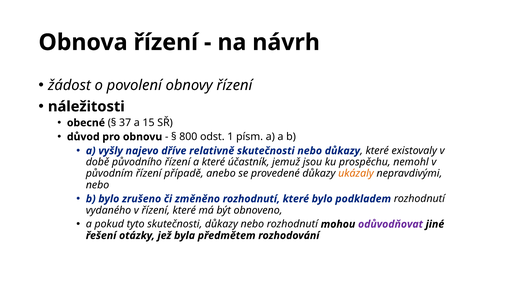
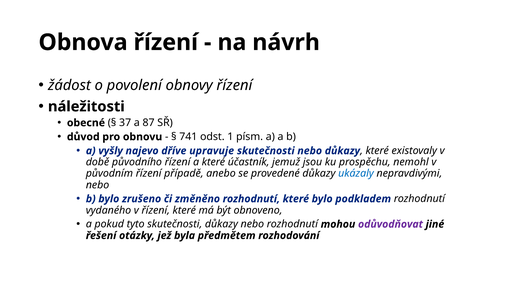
15: 15 -> 87
800: 800 -> 741
relativně: relativně -> upravuje
ukázaly colour: orange -> blue
